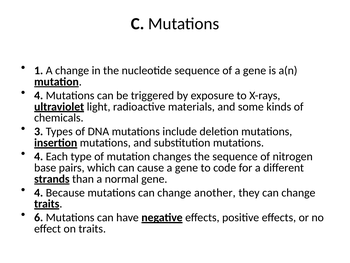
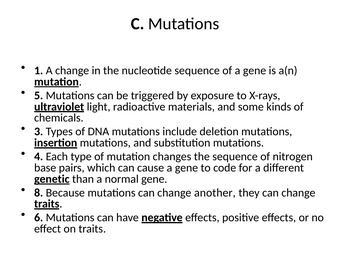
4 at (39, 95): 4 -> 5
strands: strands -> genetic
4 at (39, 192): 4 -> 8
